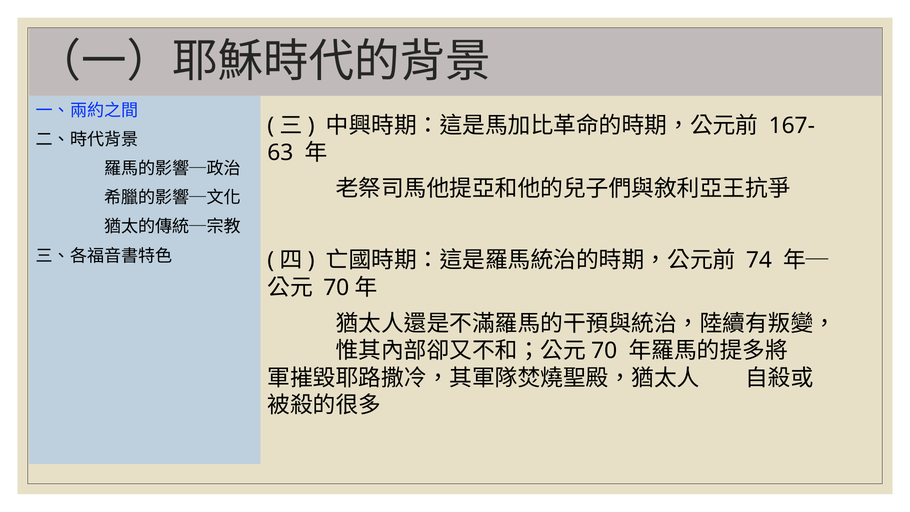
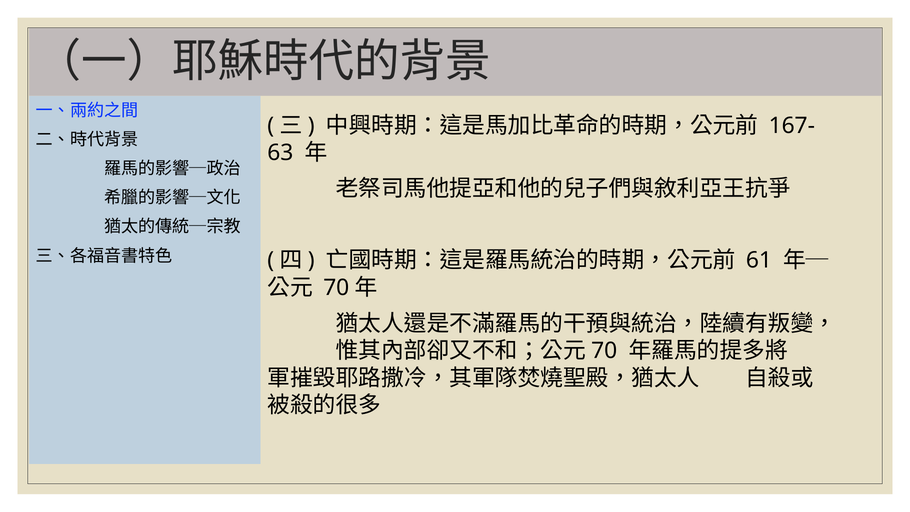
74: 74 -> 61
